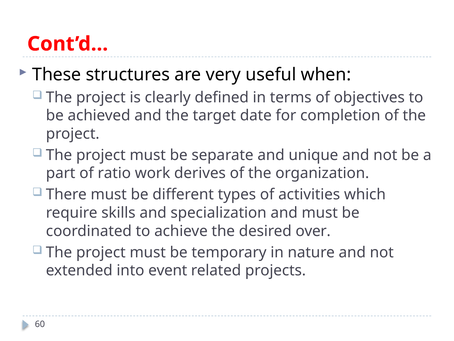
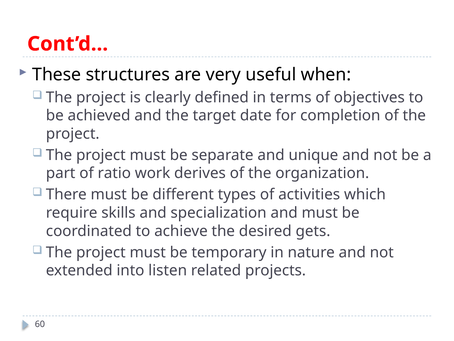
over: over -> gets
event: event -> listen
